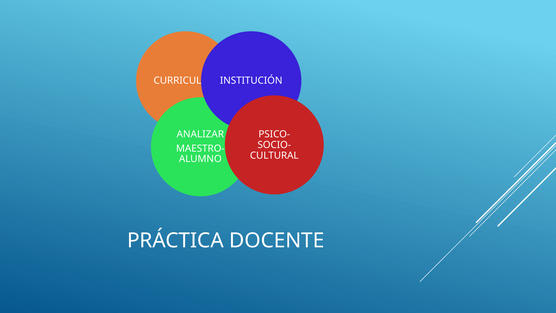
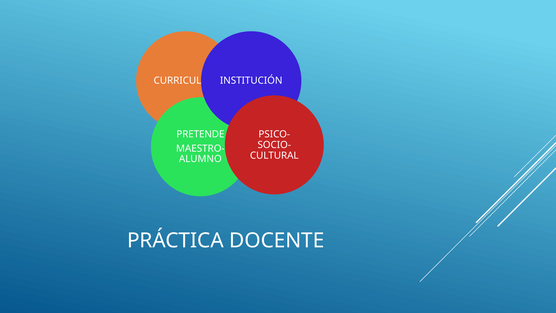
ANALIZAR: ANALIZAR -> PRETENDE
